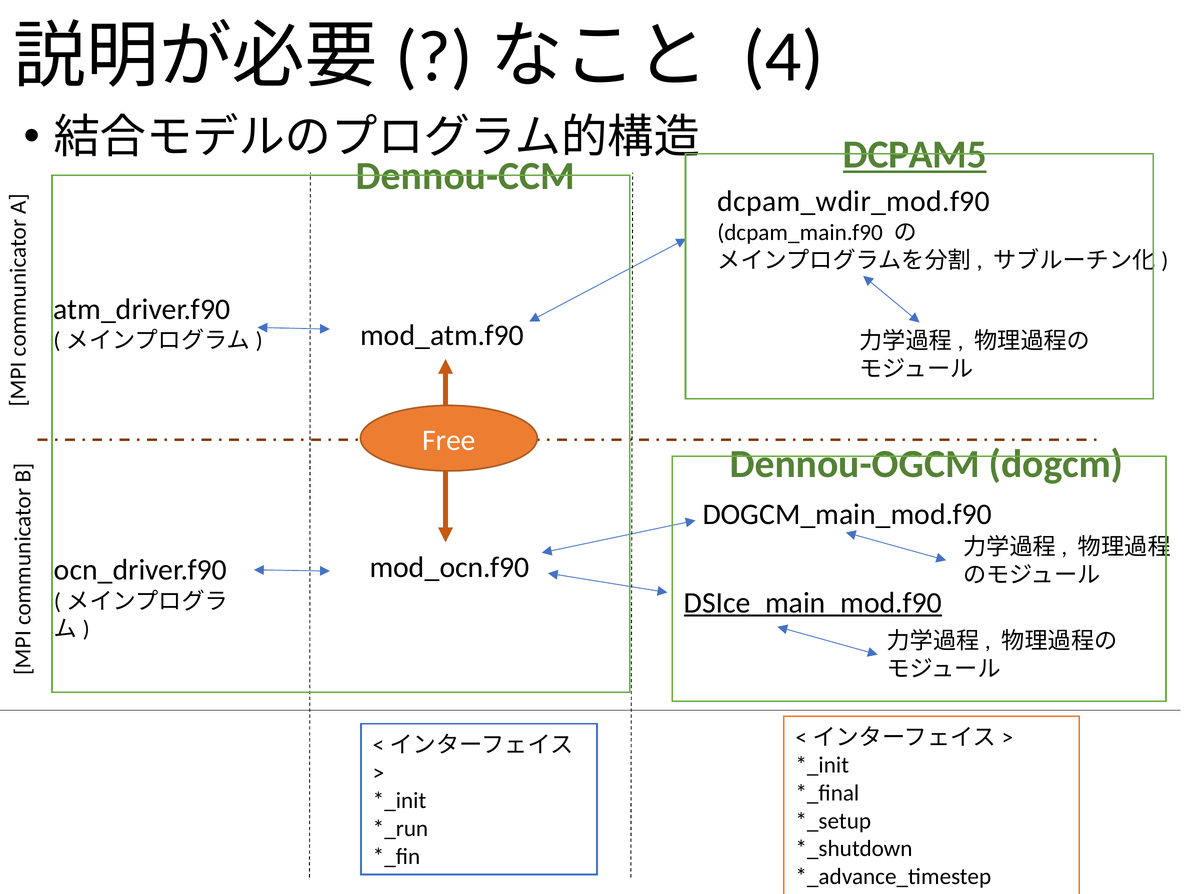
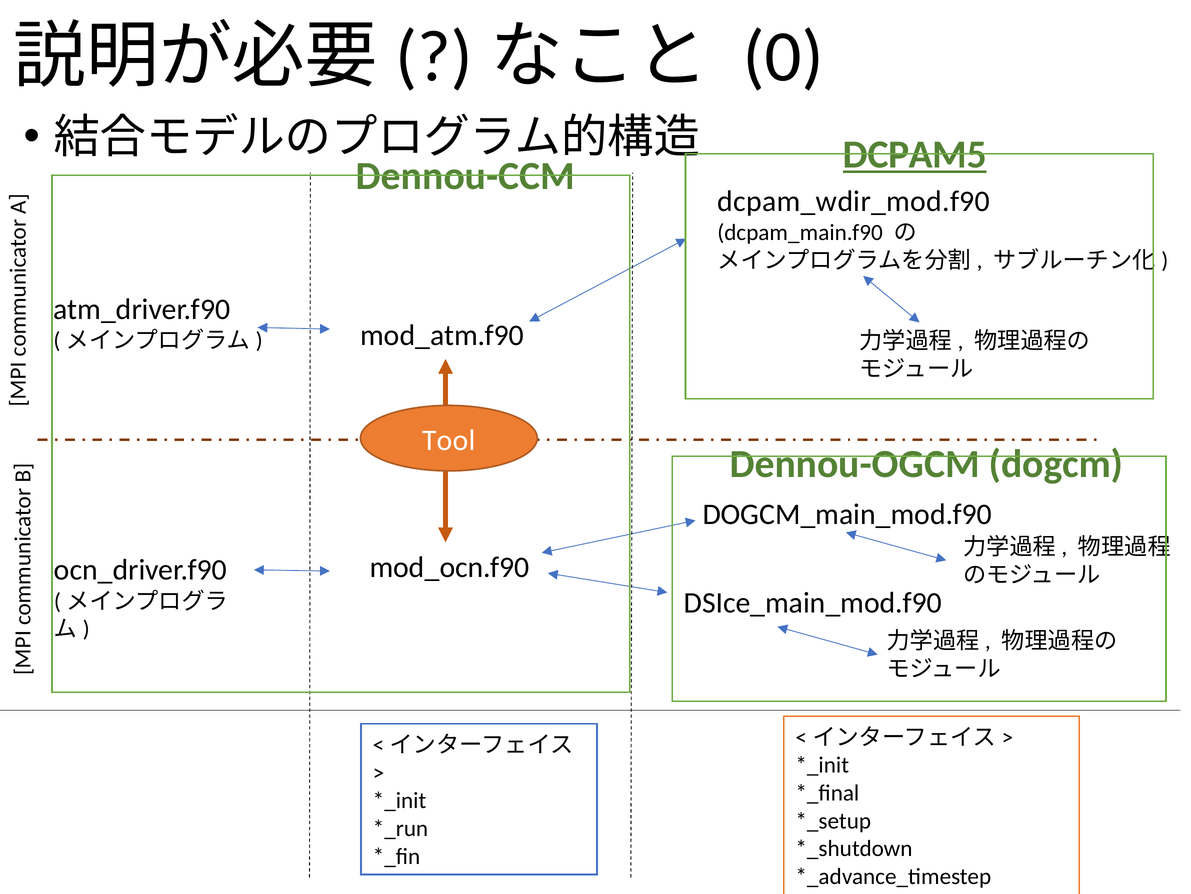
4: 4 -> 0
Free: Free -> Tool
DSIce_main_mod.f90 underline: present -> none
